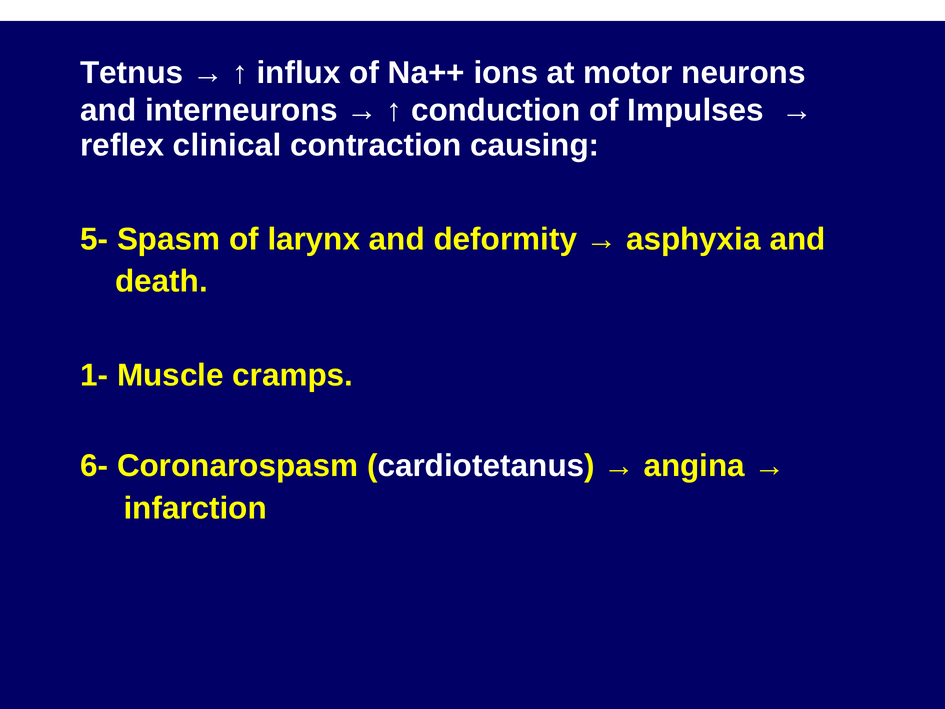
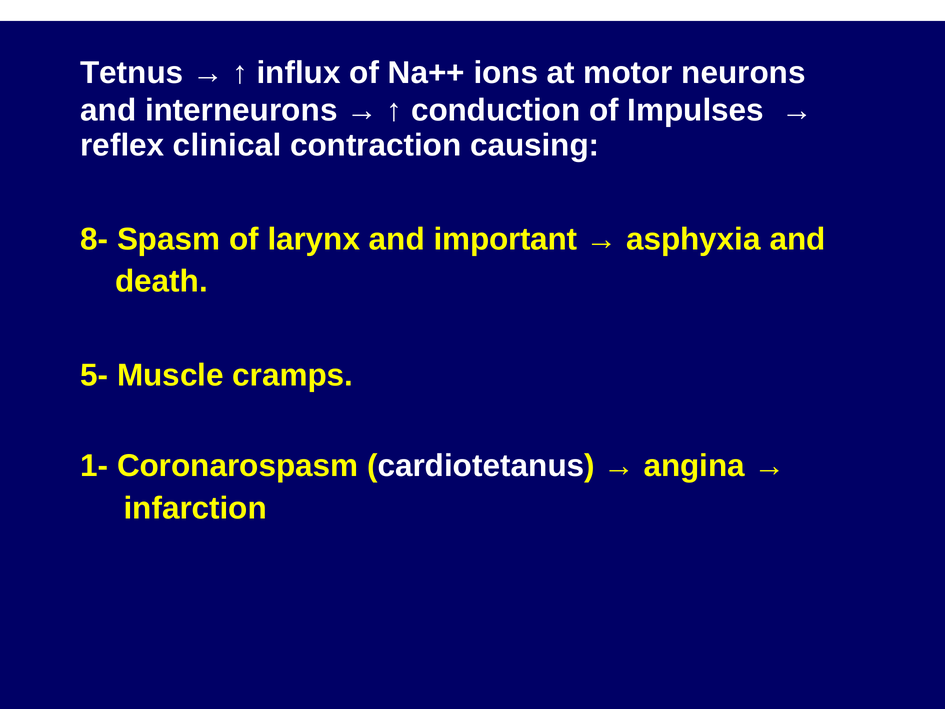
5-: 5- -> 8-
deformity: deformity -> important
1-: 1- -> 5-
6-: 6- -> 1-
